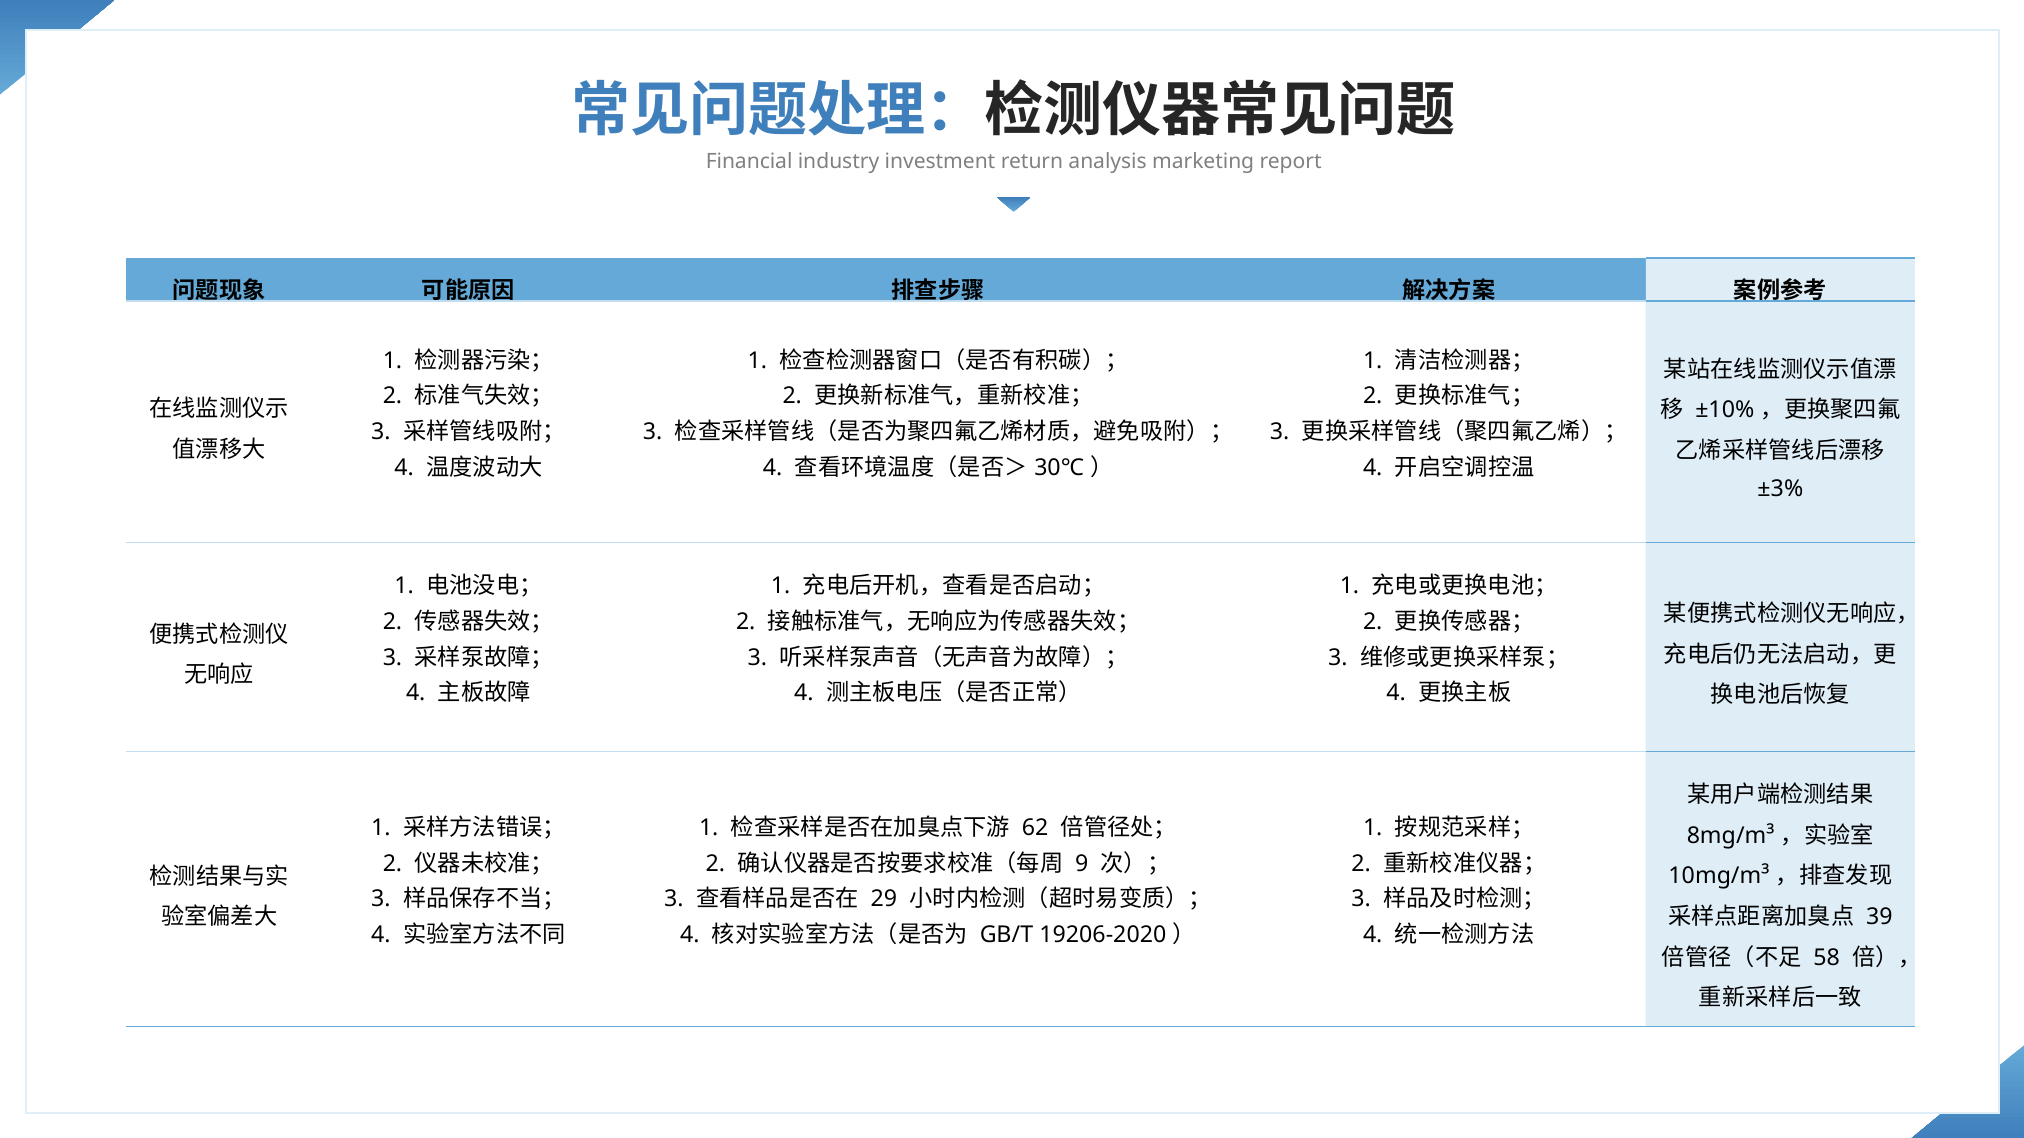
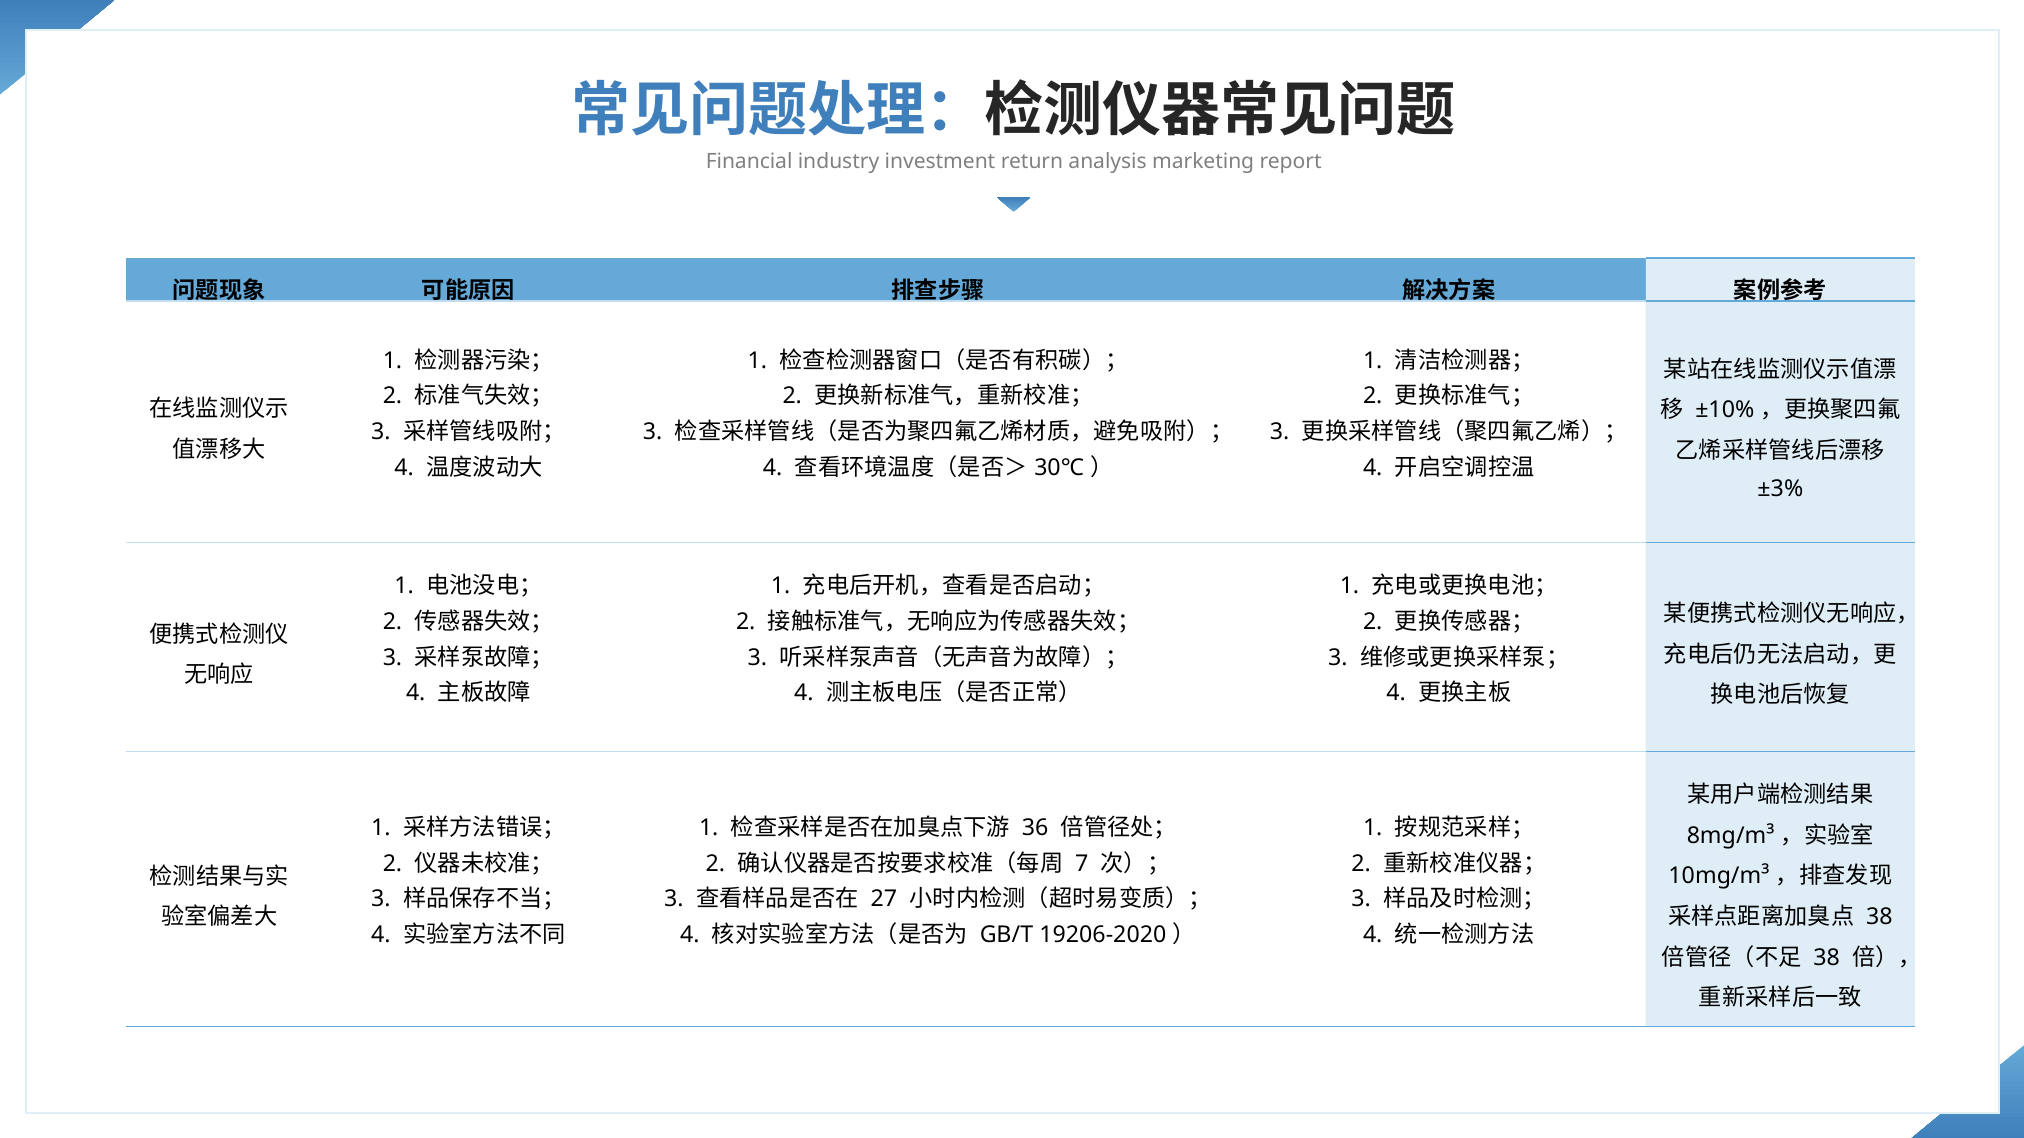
62: 62 -> 36
9: 9 -> 7
29: 29 -> 27
39 at (1879, 917): 39 -> 38
58 at (1827, 958): 58 -> 38
